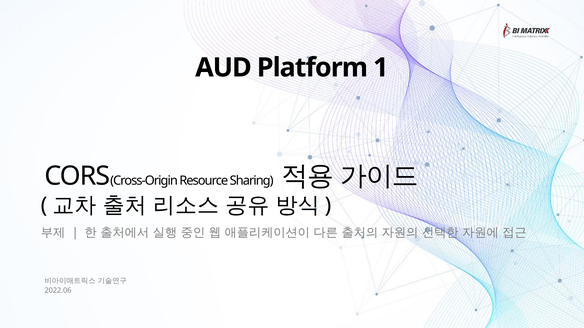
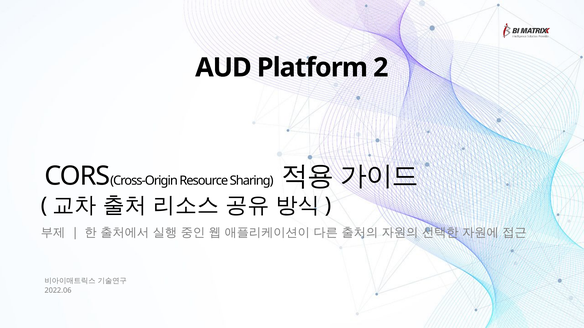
1: 1 -> 2
